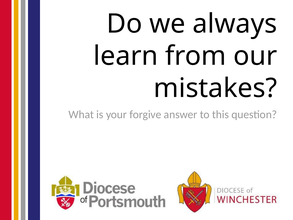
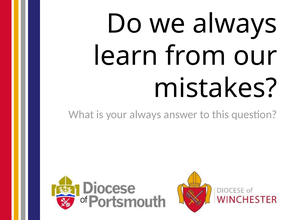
your forgive: forgive -> always
